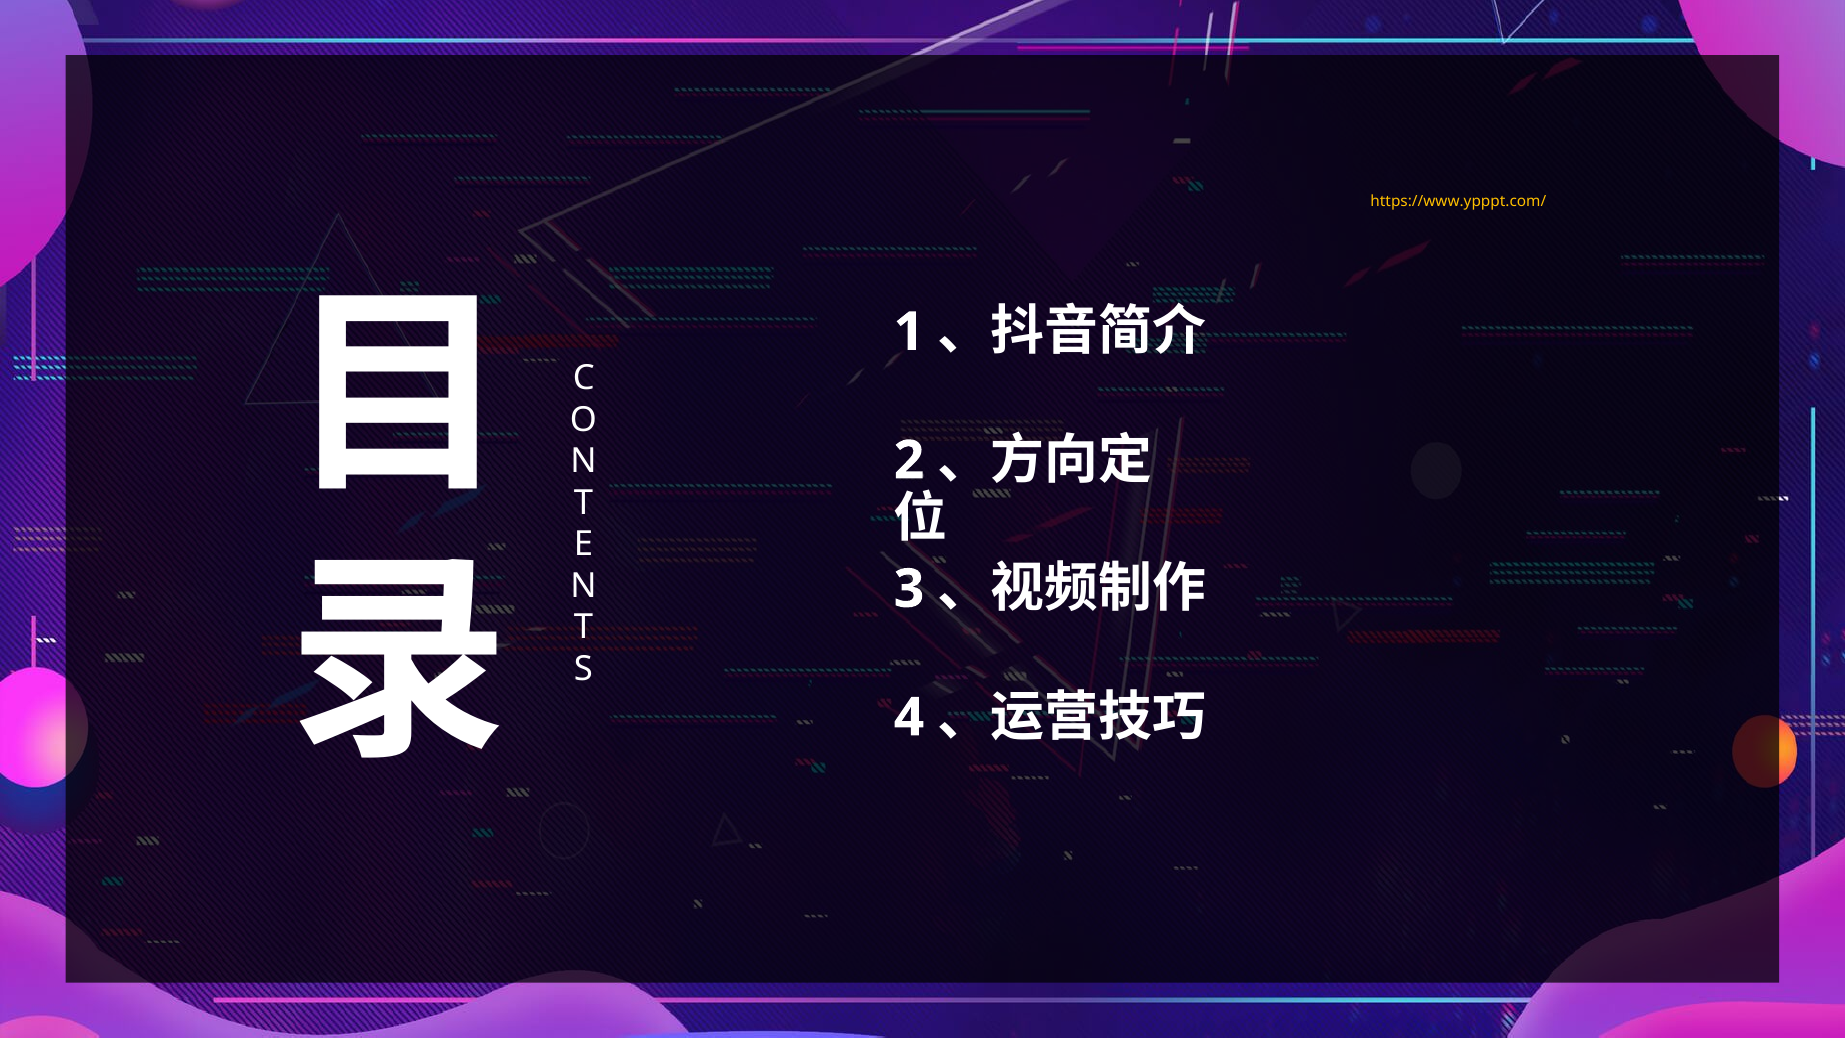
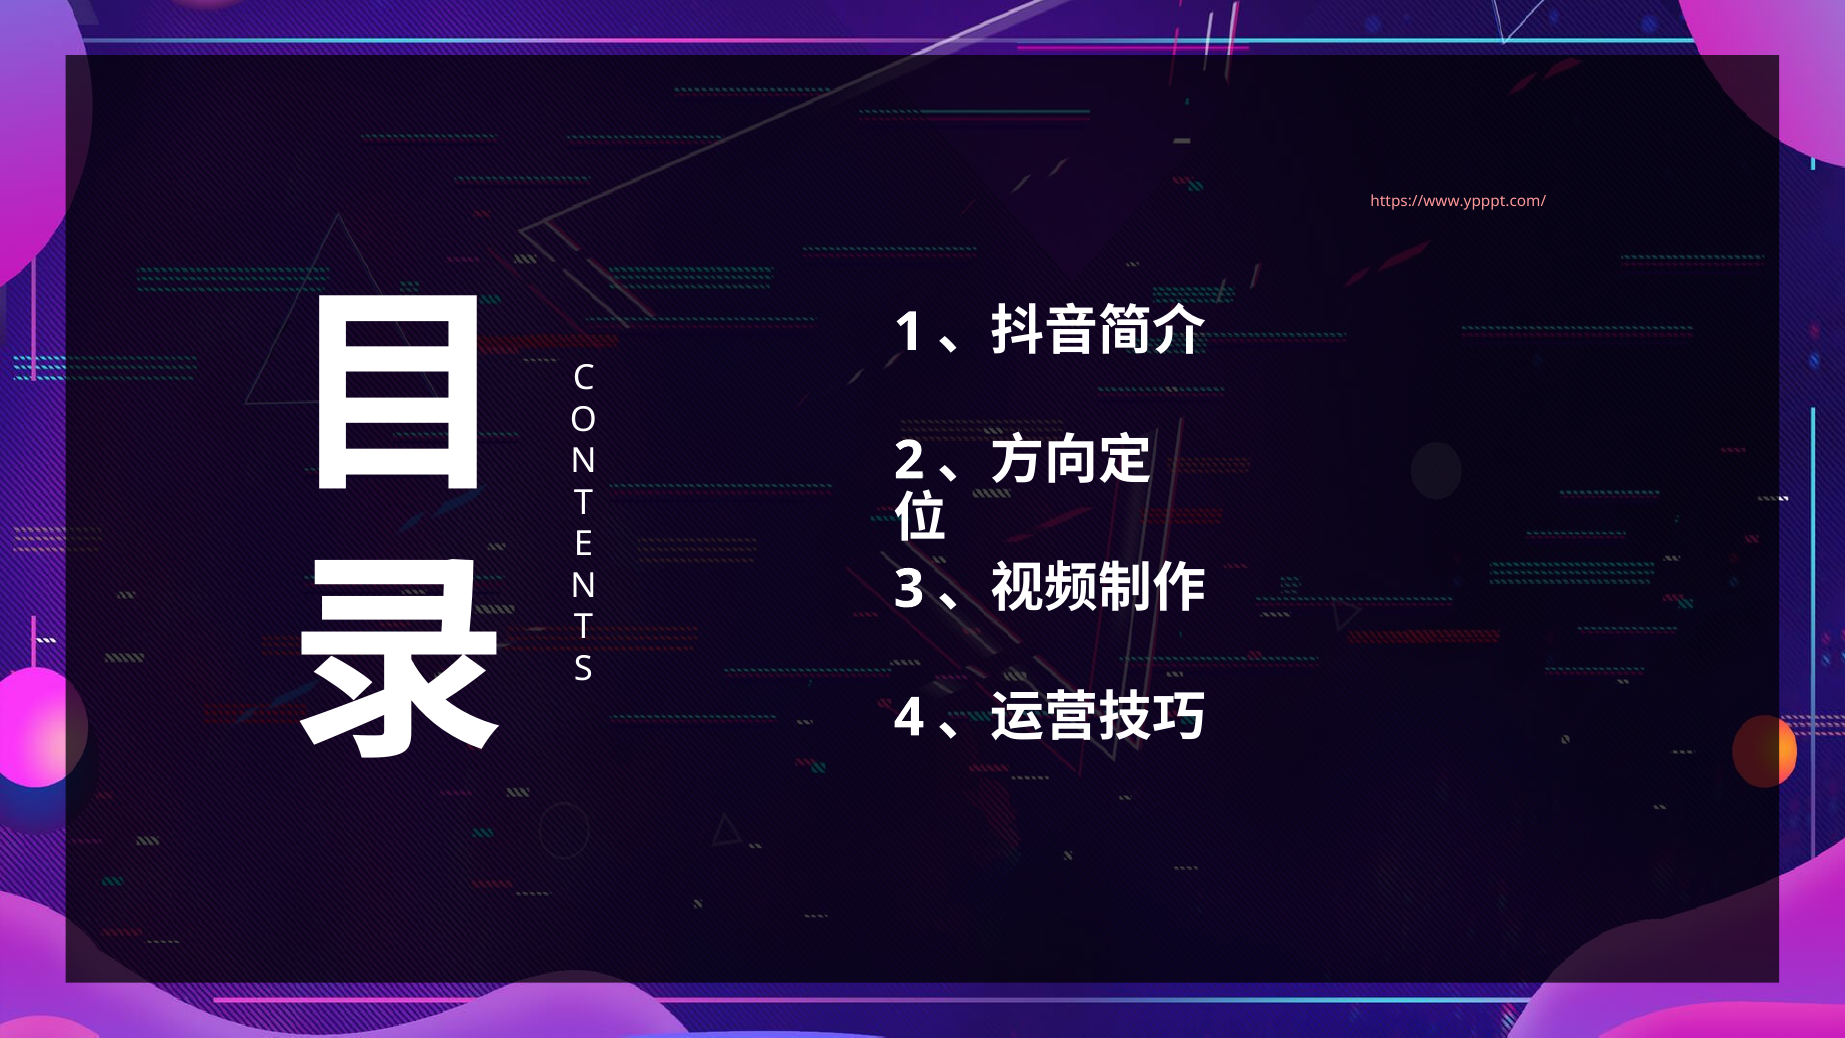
https://www.ypppt.com/ colour: yellow -> pink
